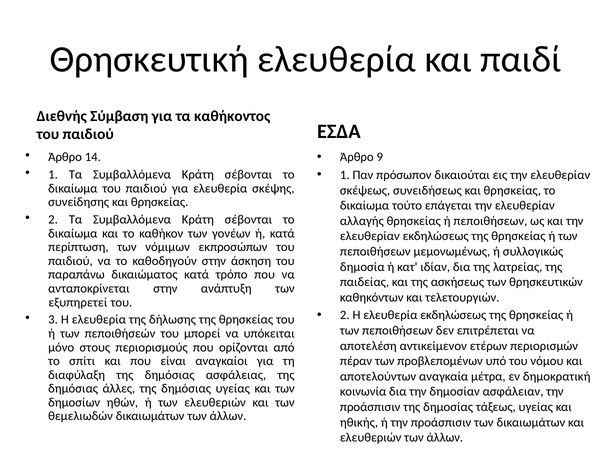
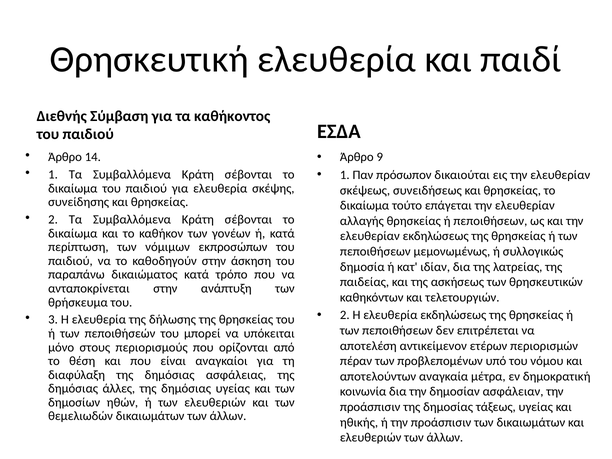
εξυπηρετεί: εξυπηρετεί -> θρήσκευμα
σπίτι: σπίτι -> θέση
